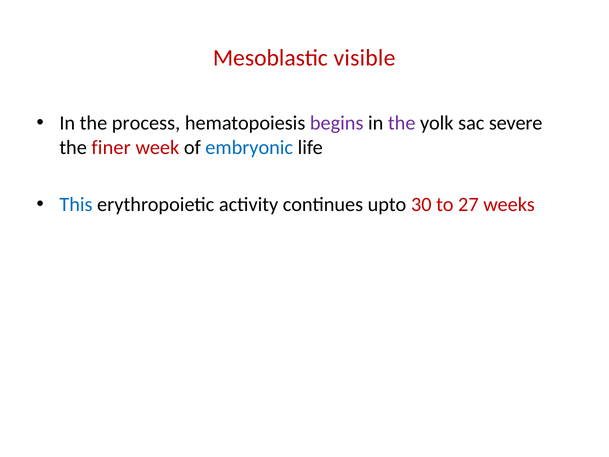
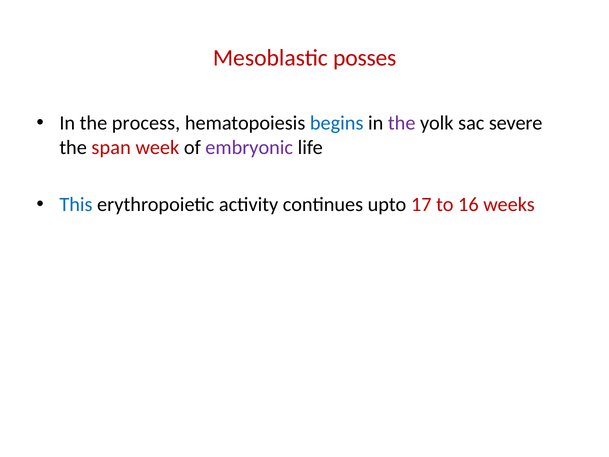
visible: visible -> posses
begins colour: purple -> blue
finer: finer -> span
embryonic colour: blue -> purple
30: 30 -> 17
27: 27 -> 16
